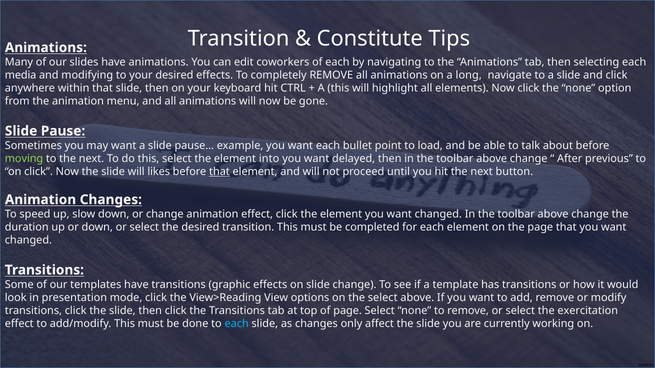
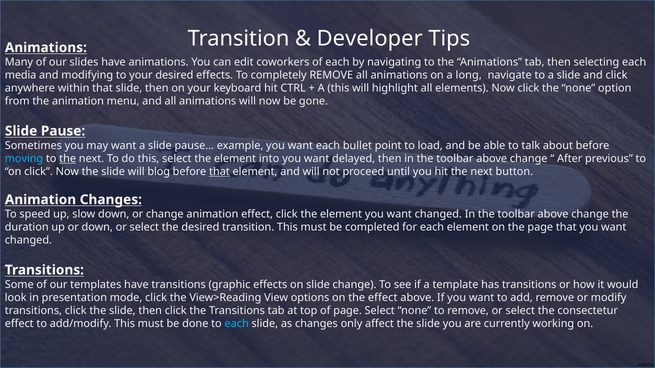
Constitute: Constitute -> Developer
moving colour: light green -> light blue
the at (68, 159) underline: none -> present
likes: likes -> blog
the select: select -> effect
exercitation: exercitation -> consectetur
